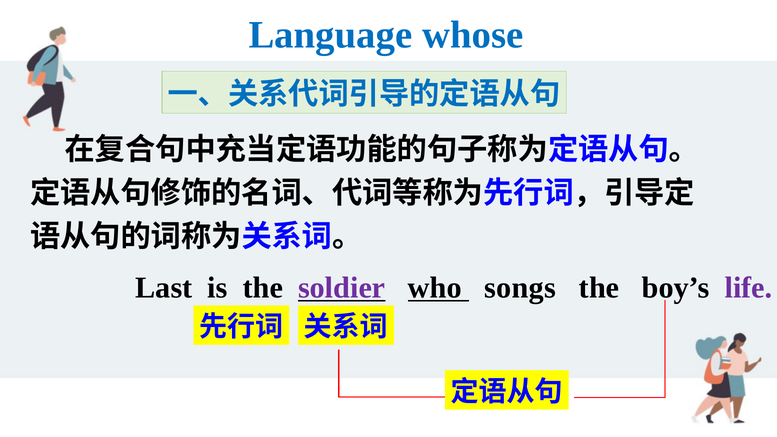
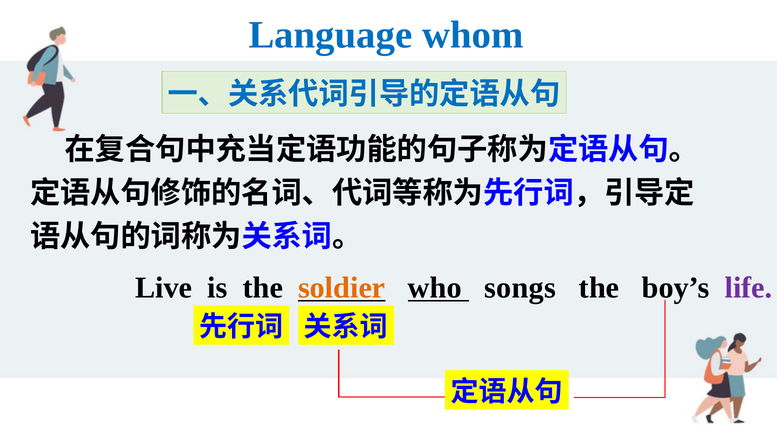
whose: whose -> whom
Last: Last -> Live
soldier colour: purple -> orange
